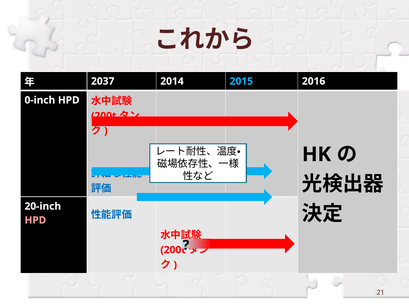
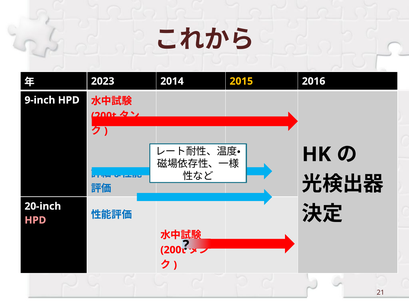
2037: 2037 -> 2023
2015 colour: light blue -> yellow
0-inch: 0-inch -> 9-inch
